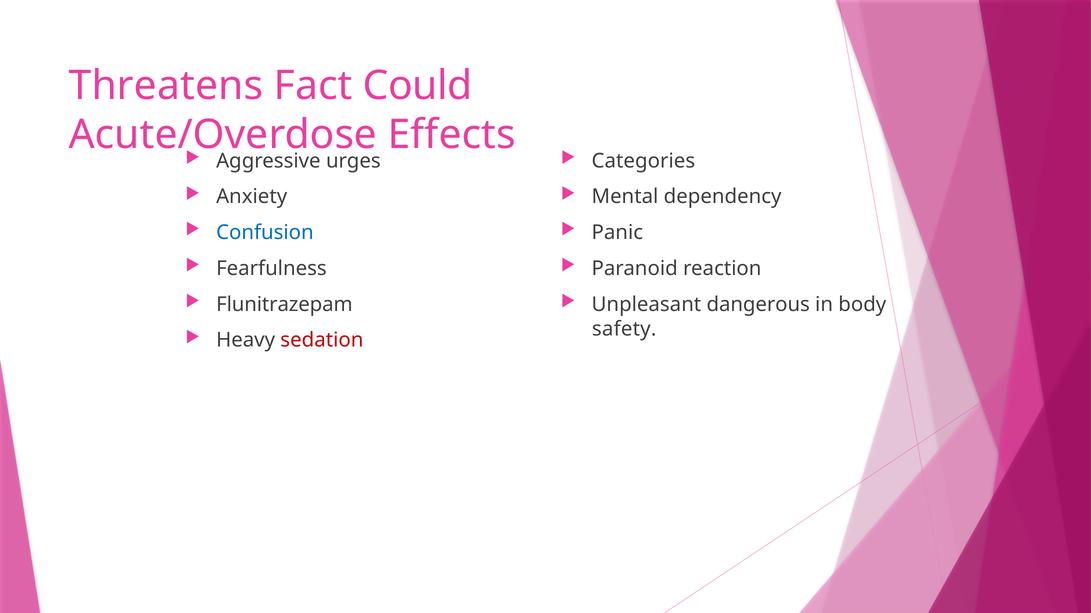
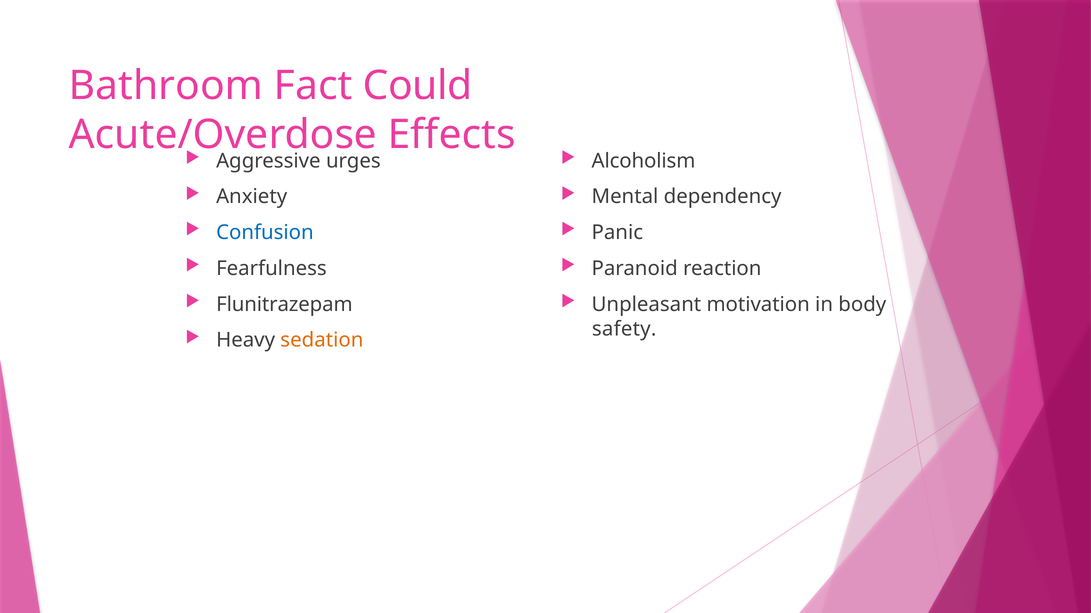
Threatens: Threatens -> Bathroom
Categories: Categories -> Alcoholism
dangerous: dangerous -> motivation
sedation colour: red -> orange
